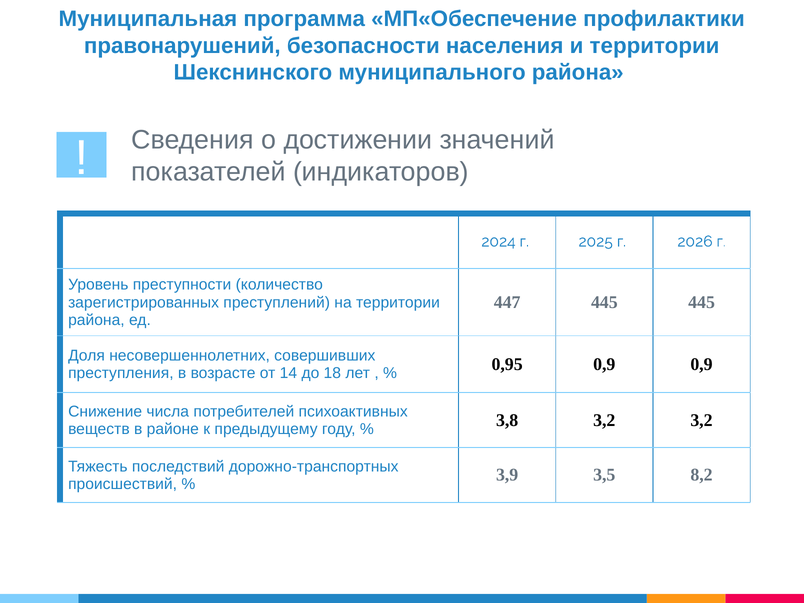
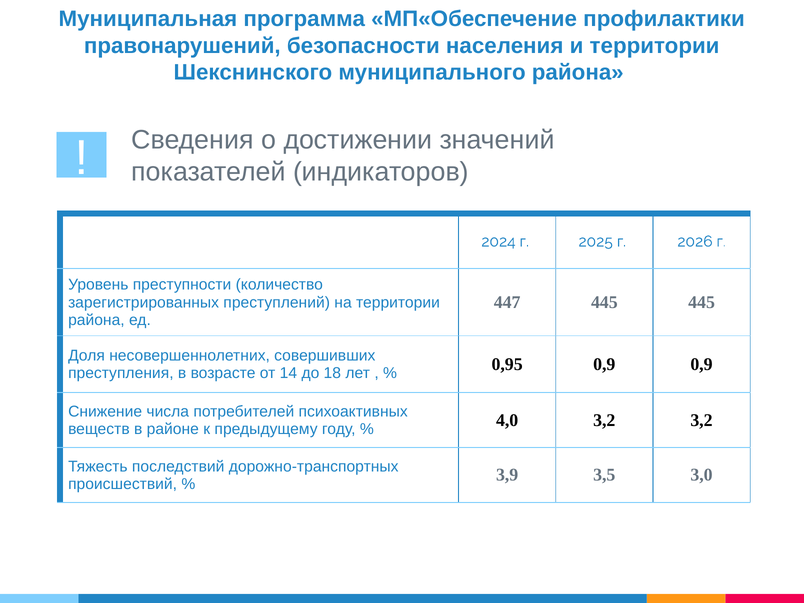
3,8: 3,8 -> 4,0
8,2: 8,2 -> 3,0
